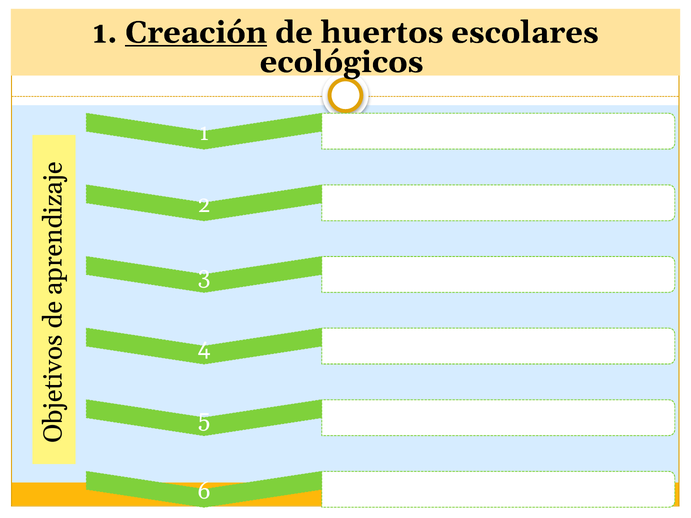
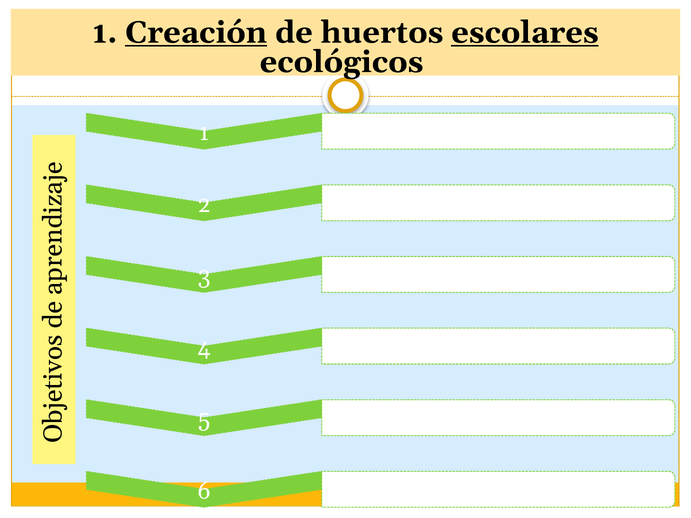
escolares underline: none -> present
